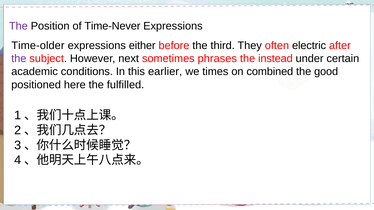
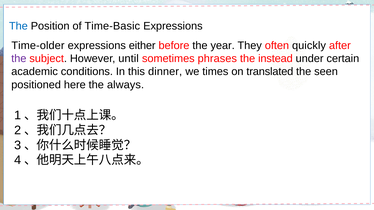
The at (18, 26) colour: purple -> blue
Time-Never: Time-Never -> Time-Basic
third: third -> year
electric: electric -> quickly
next: next -> until
earlier: earlier -> dinner
combined: combined -> translated
good: good -> seen
fulfilled: fulfilled -> always
